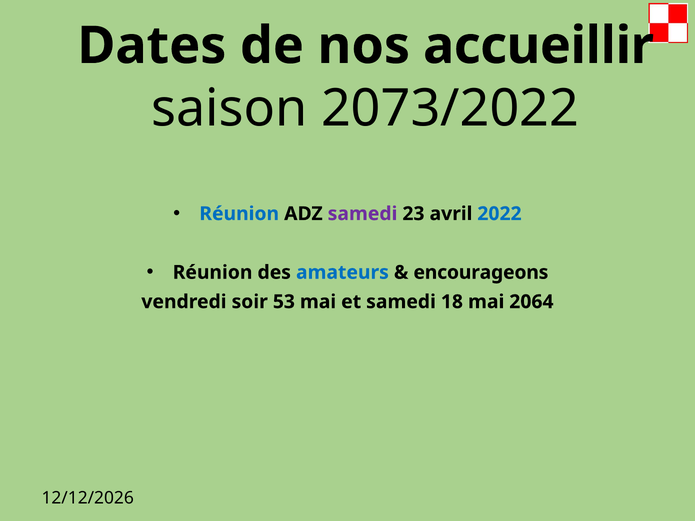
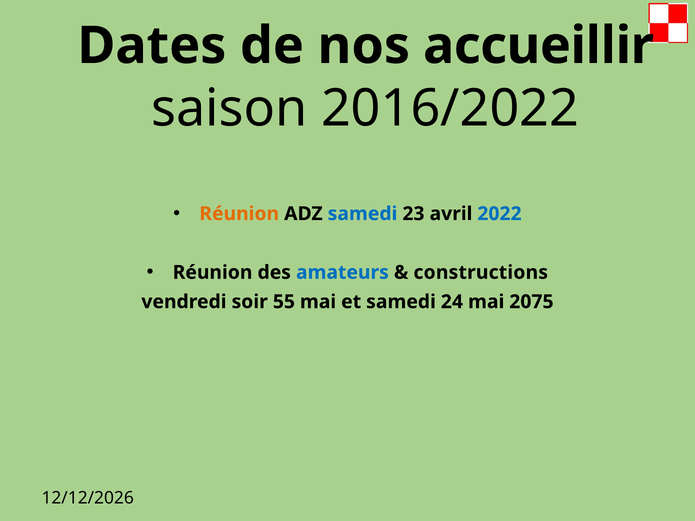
2073/2022: 2073/2022 -> 2016/2022
Réunion at (239, 214) colour: blue -> orange
samedi at (363, 214) colour: purple -> blue
encourageons: encourageons -> constructions
53: 53 -> 55
18: 18 -> 24
2064: 2064 -> 2075
